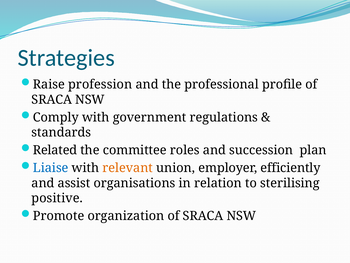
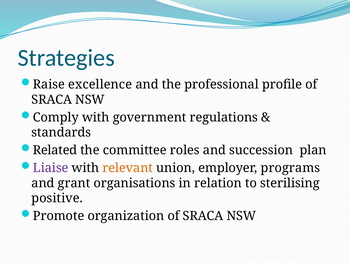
profession: profession -> excellence
Liaise colour: blue -> purple
efficiently: efficiently -> programs
assist: assist -> grant
